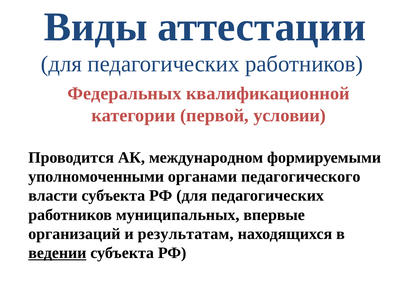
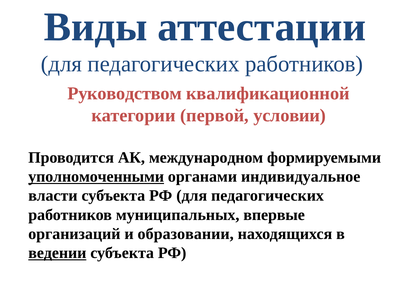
Федеральных: Федеральных -> Руководством
уполномоченными underline: none -> present
педагогического: педагогического -> индивидуальное
результатам: результатам -> образовании
